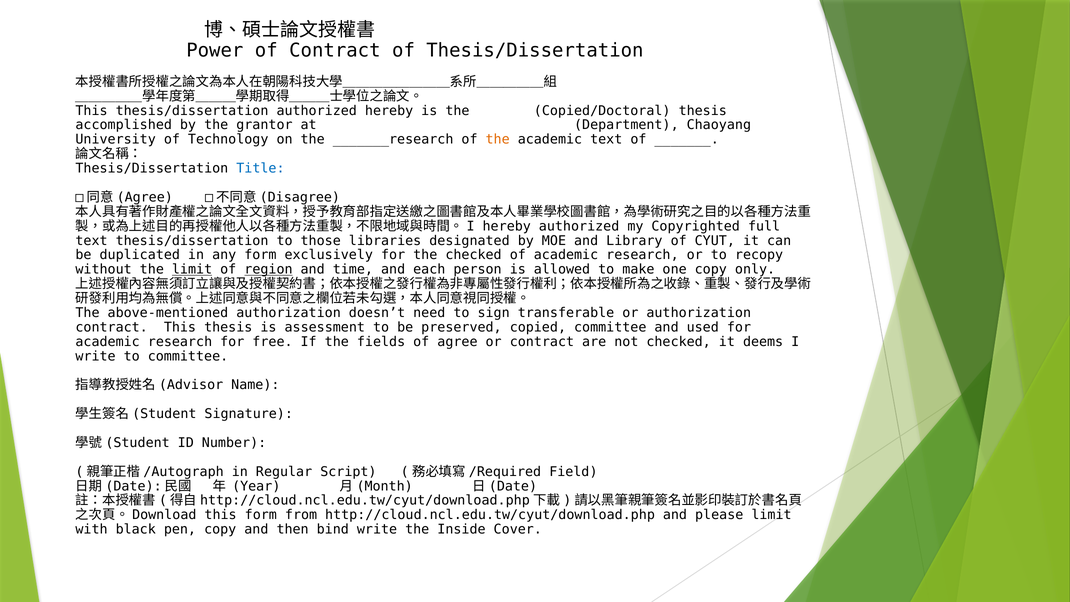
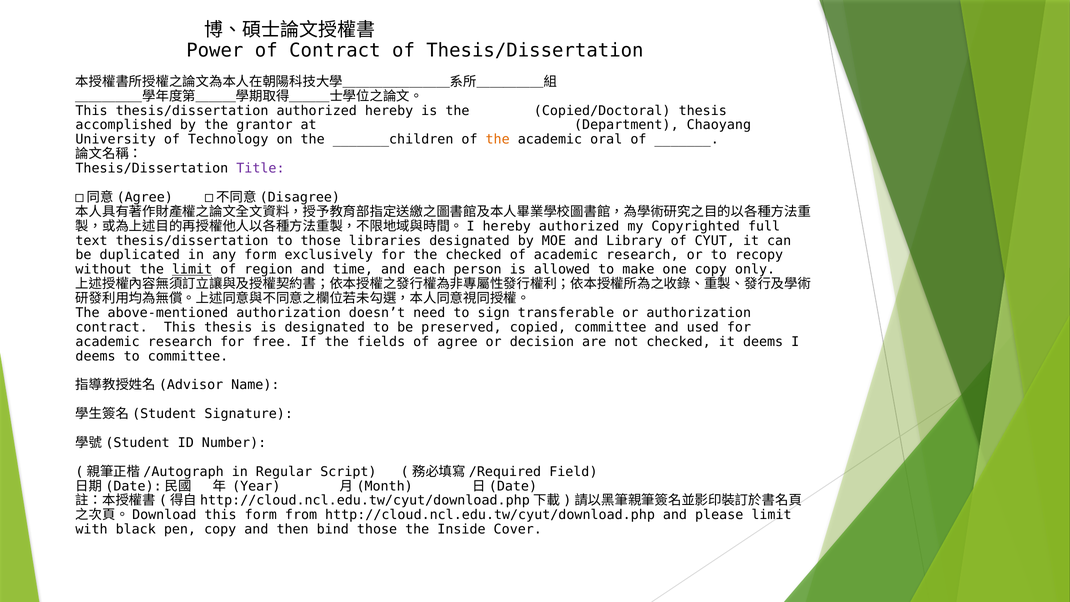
_______research: _______research -> _______children
academic text: text -> oral
Title colour: blue -> purple
region underline: present -> none
is assessment: assessment -> designated
or contract: contract -> decision
write at (96, 356): write -> deems
bind write: write -> those
